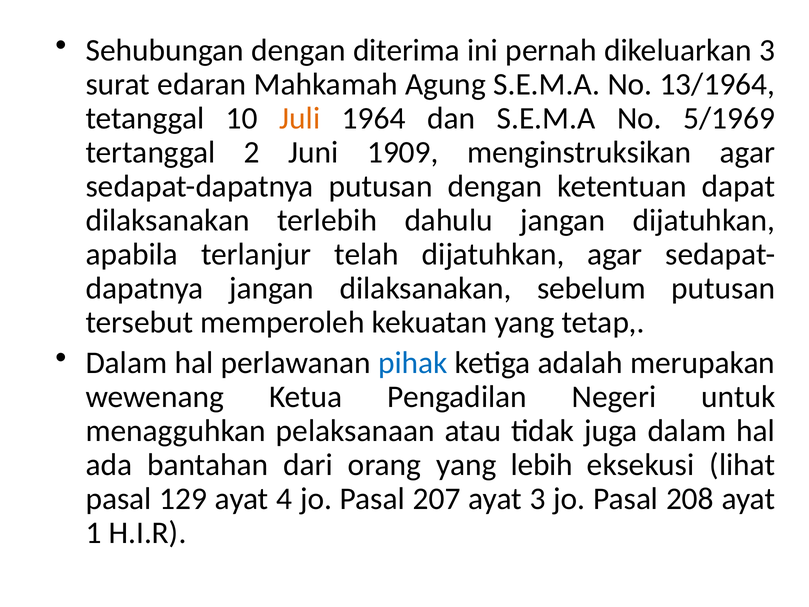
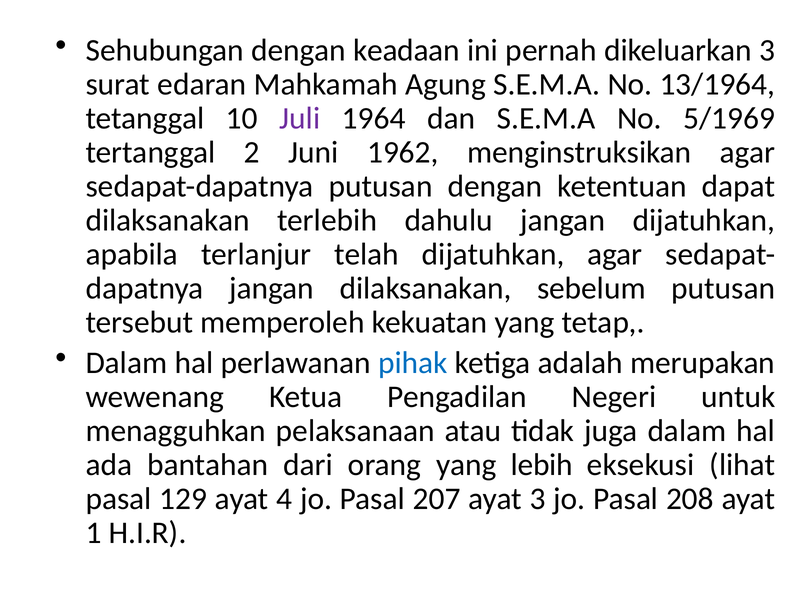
diterima: diterima -> keadaan
Juli colour: orange -> purple
1909: 1909 -> 1962
